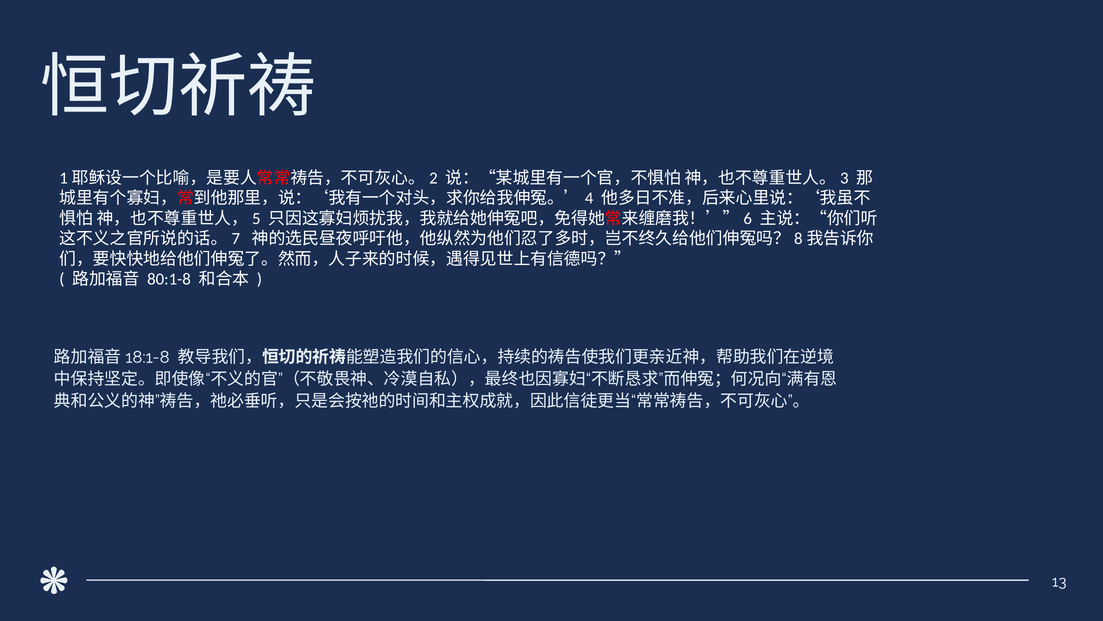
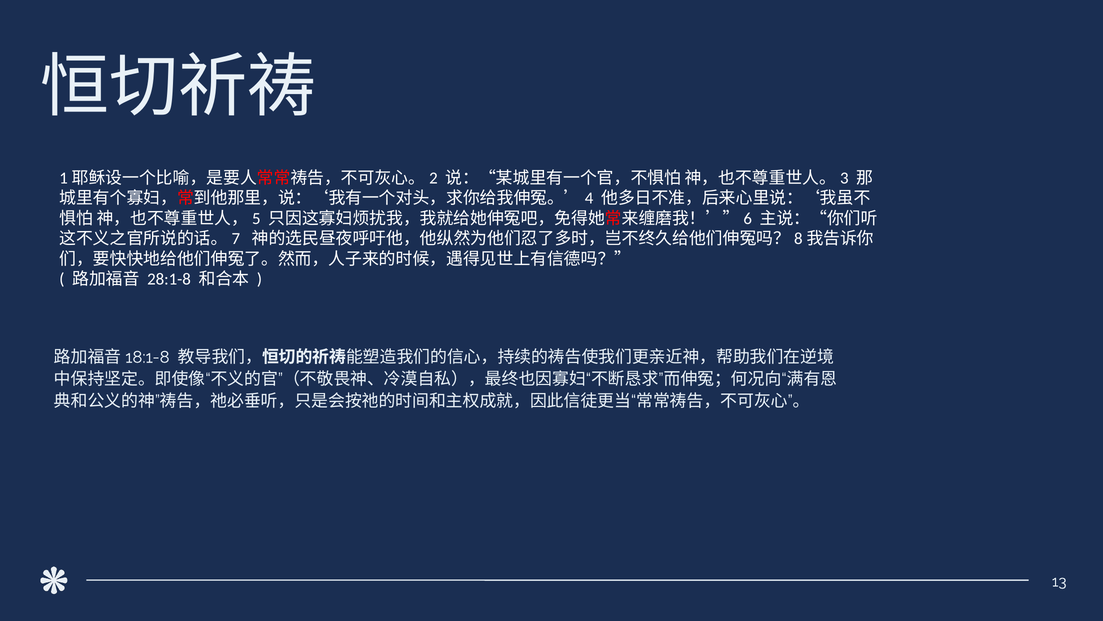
80:1-8: 80:1-8 -> 28:1-8
